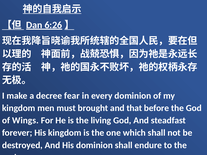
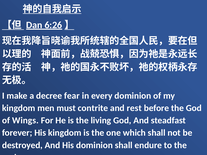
brought: brought -> contrite
that: that -> rest
